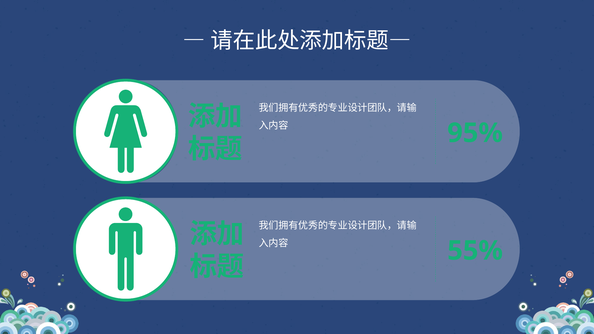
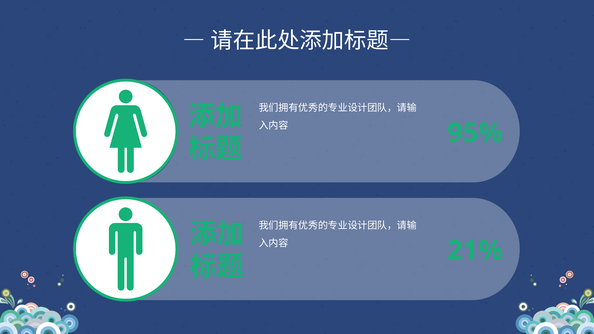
55%: 55% -> 21%
